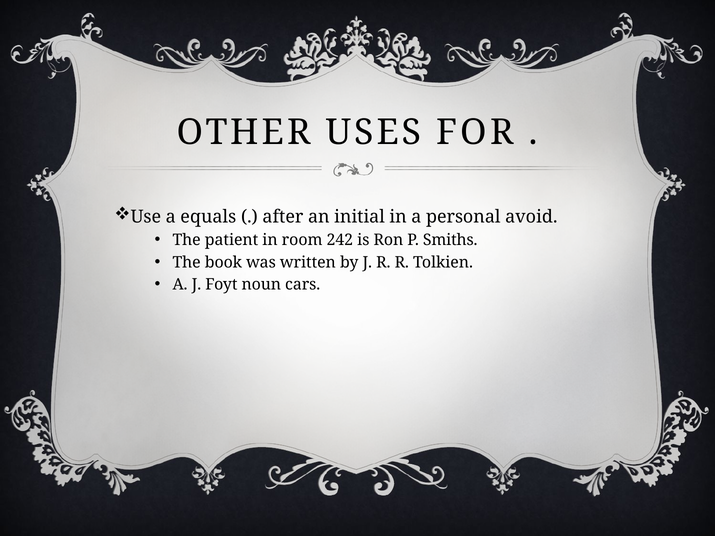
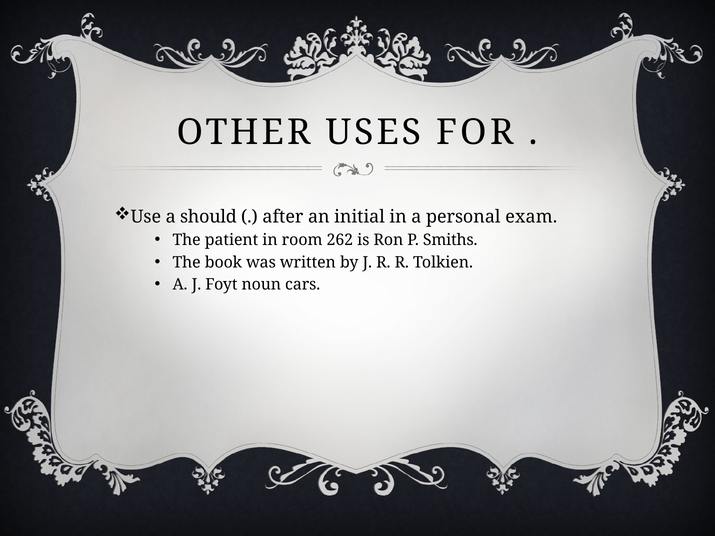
equals: equals -> should
avoid: avoid -> exam
242: 242 -> 262
